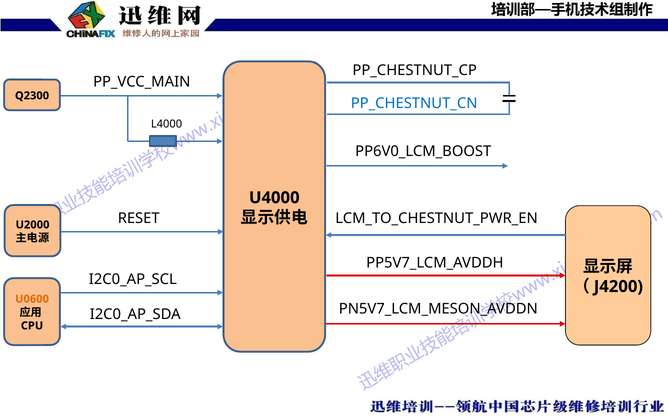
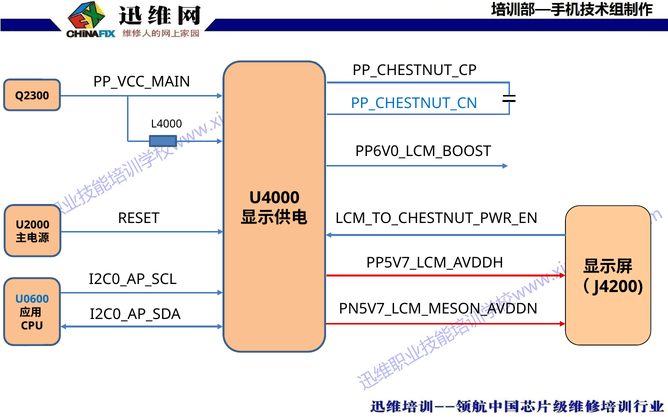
U0600 colour: orange -> blue
